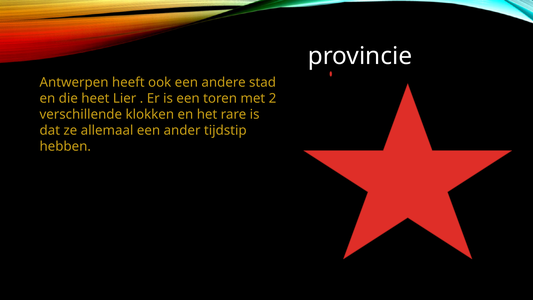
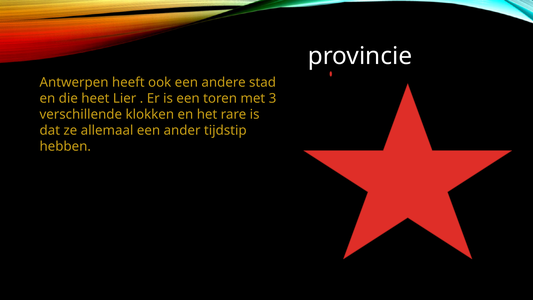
2: 2 -> 3
